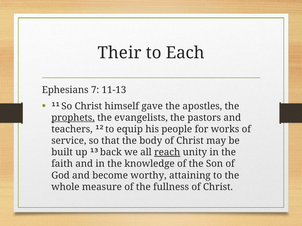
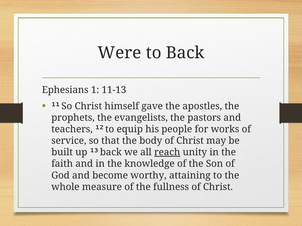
Their: Their -> Were
to Each: Each -> Back
7: 7 -> 1
prophets underline: present -> none
